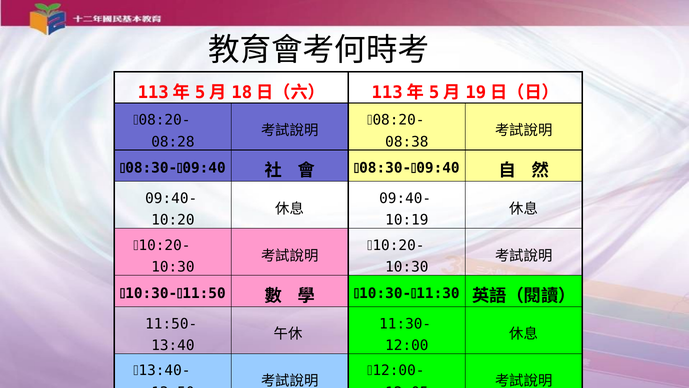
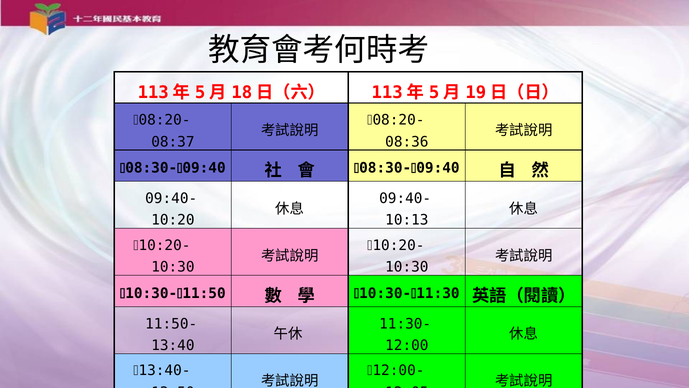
08:28: 08:28 -> 08:37
08:38: 08:38 -> 08:36
10:19: 10:19 -> 10:13
